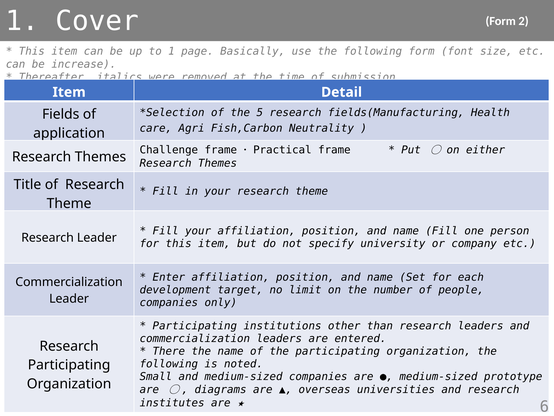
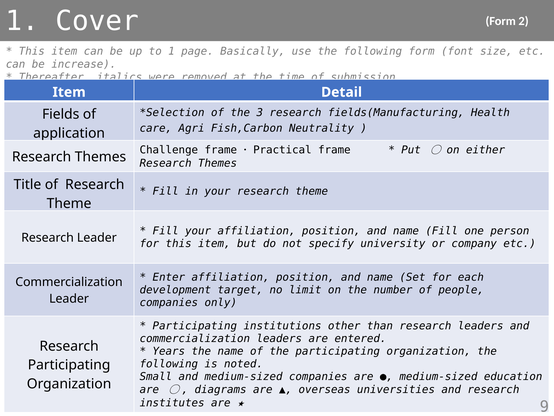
5: 5 -> 3
There: There -> Years
prototype: prototype -> education
6: 6 -> 9
